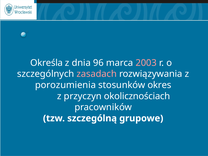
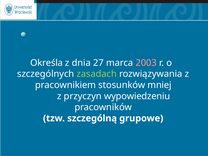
96: 96 -> 27
zasadach colour: pink -> light green
porozumienia: porozumienia -> pracownikiem
okres: okres -> mniej
okolicznościach: okolicznościach -> wypowiedzeniu
